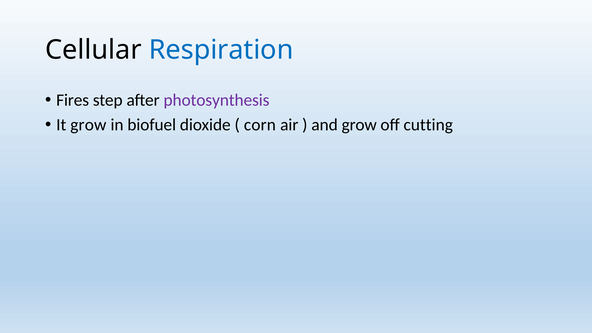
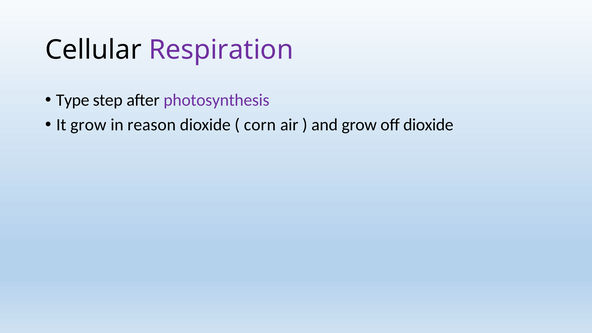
Respiration colour: blue -> purple
Fires: Fires -> Type
biofuel: biofuel -> reason
off cutting: cutting -> dioxide
